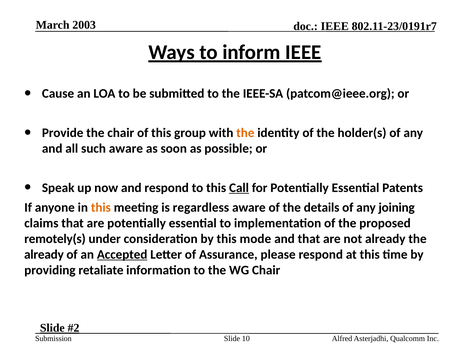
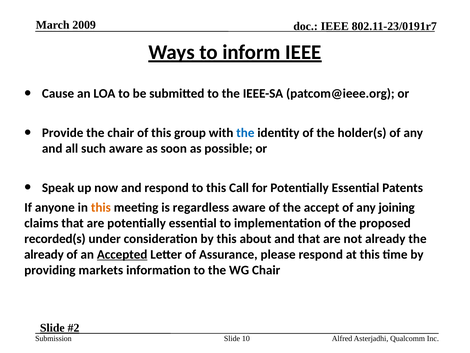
2003: 2003 -> 2009
the at (245, 133) colour: orange -> blue
Call underline: present -> none
details: details -> accept
remotely(s: remotely(s -> recorded(s
mode: mode -> about
retaliate: retaliate -> markets
